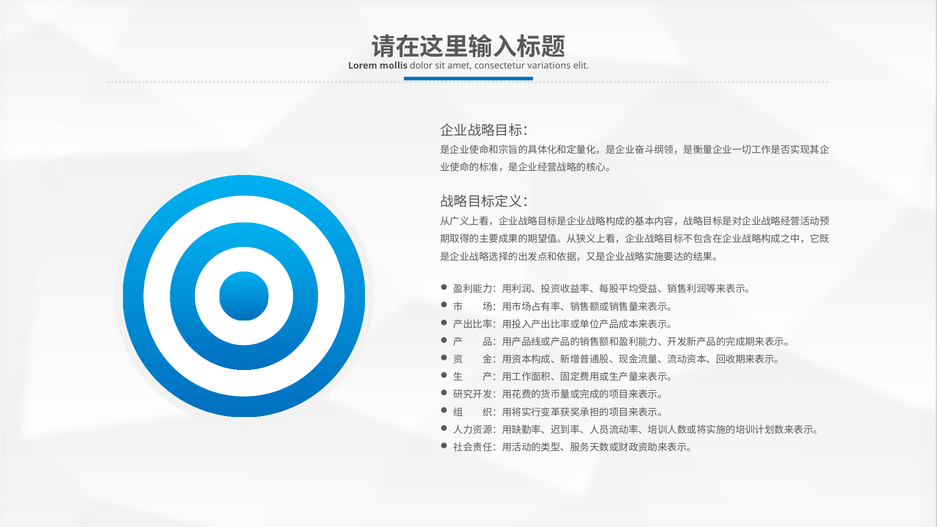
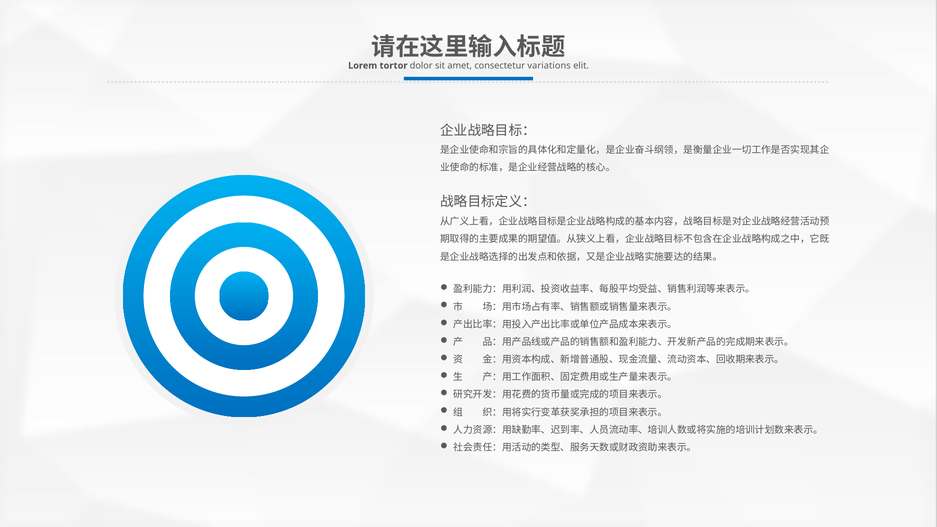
mollis: mollis -> tortor
